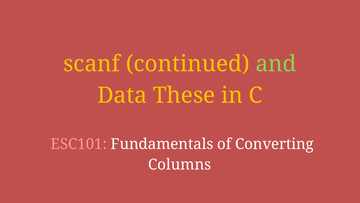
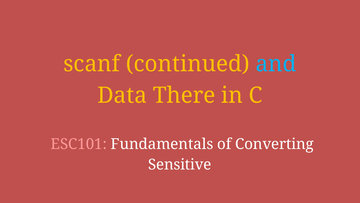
and colour: light green -> light blue
These: These -> There
Columns: Columns -> Sensitive
